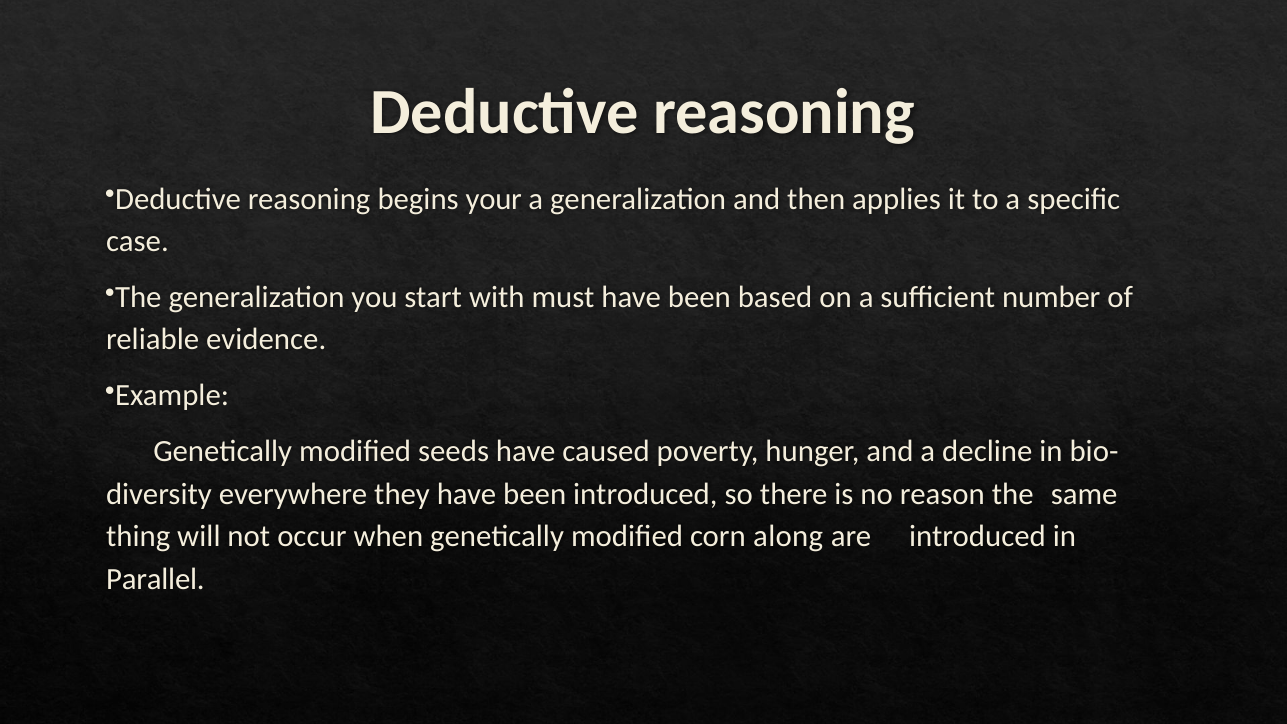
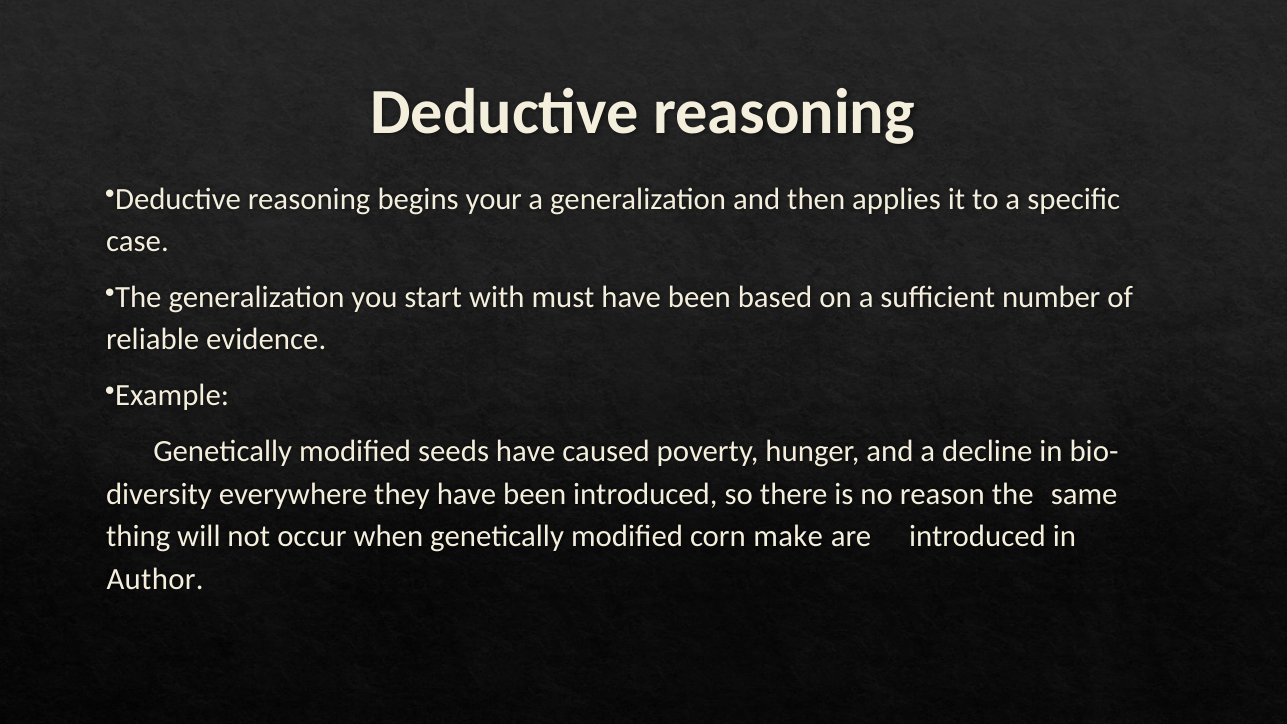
along: along -> make
Parallel: Parallel -> Author
